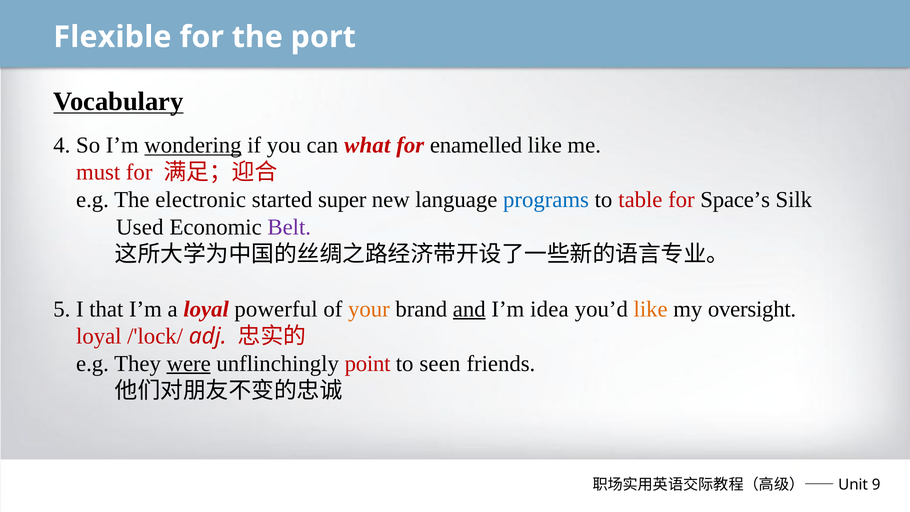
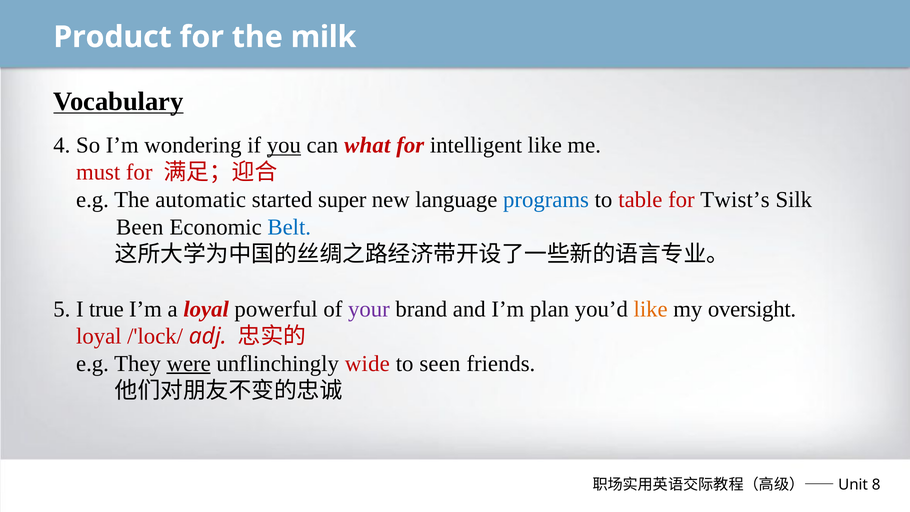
Flexible: Flexible -> Product
port: port -> milk
wondering underline: present -> none
you underline: none -> present
enamelled: enamelled -> intelligent
electronic: electronic -> automatic
Space’s: Space’s -> Twist’s
Used: Used -> Been
Belt colour: purple -> blue
that: that -> true
your colour: orange -> purple
and underline: present -> none
idea: idea -> plan
point: point -> wide
9: 9 -> 8
